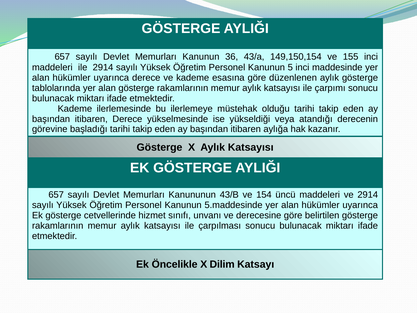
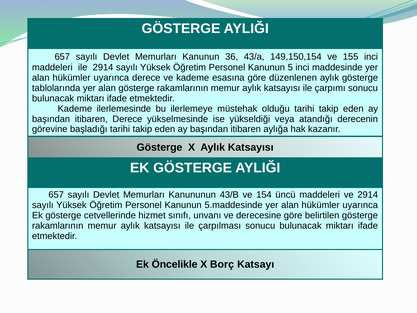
Dilim: Dilim -> Borç
